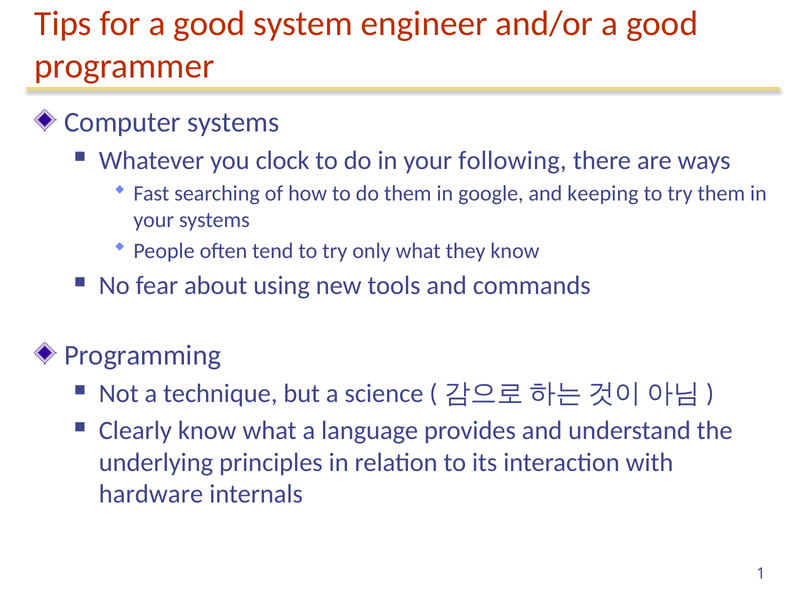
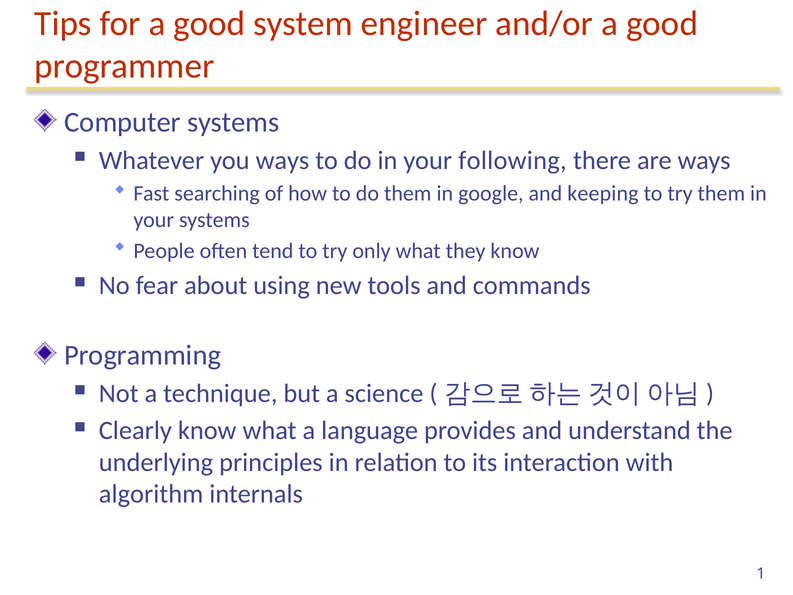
you clock: clock -> ways
hardware: hardware -> algorithm
